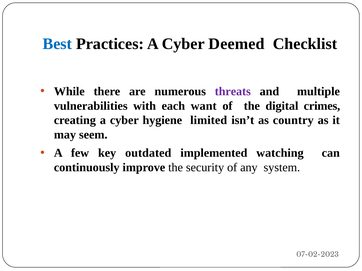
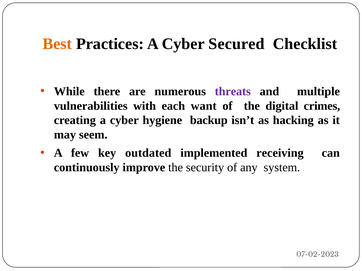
Best colour: blue -> orange
Deemed: Deemed -> Secured
limited: limited -> backup
country: country -> hacking
watching: watching -> receiving
